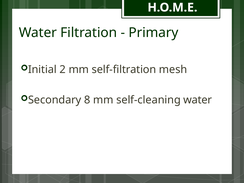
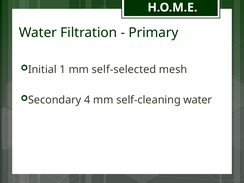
2: 2 -> 1
self-filtration: self-filtration -> self-selected
8: 8 -> 4
